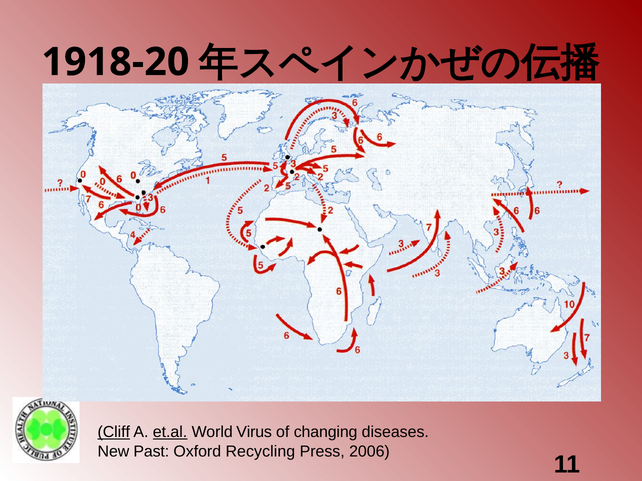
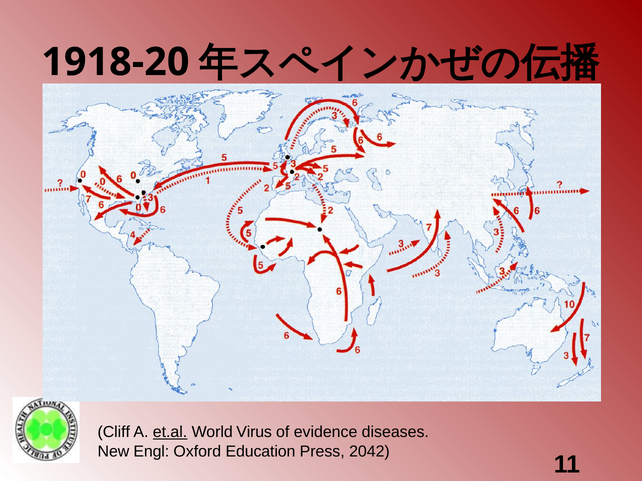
Cliff underline: present -> none
changing: changing -> evidence
Past: Past -> Engl
Recycling: Recycling -> Education
2006: 2006 -> 2042
